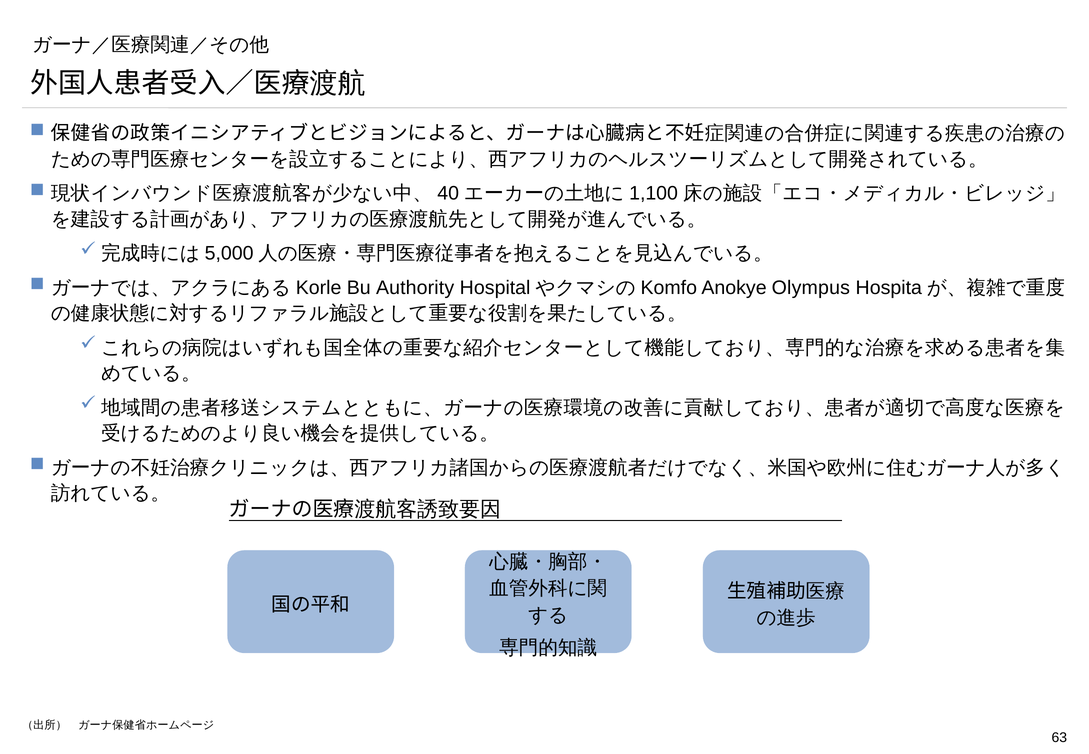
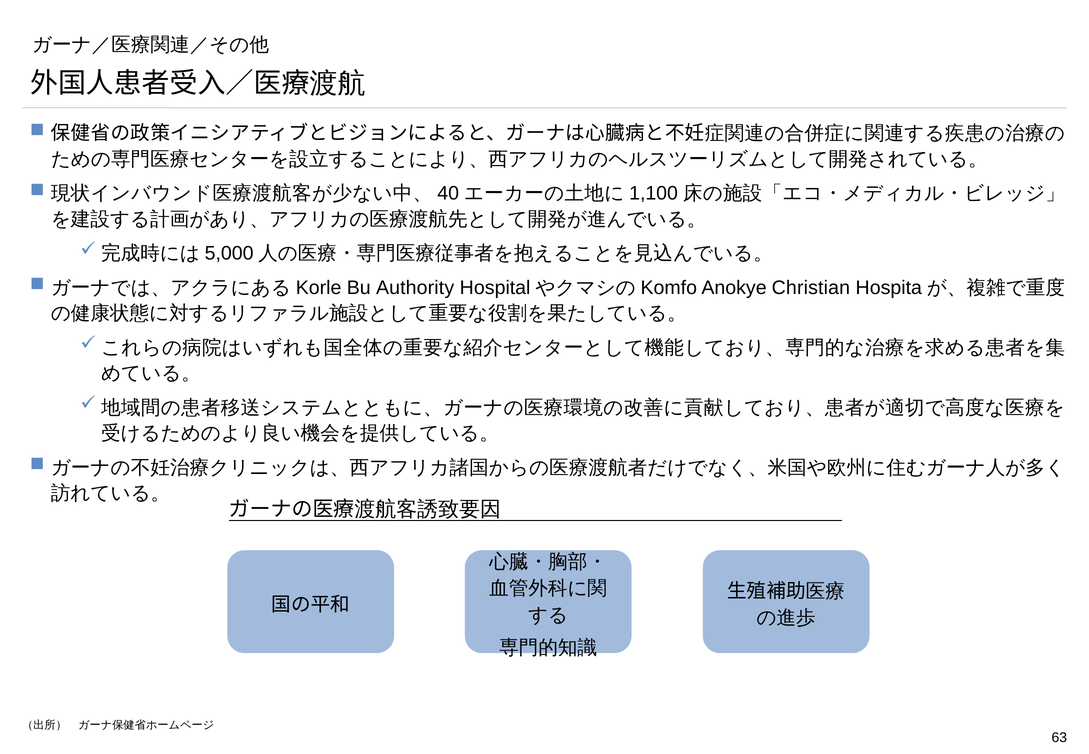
Olympus: Olympus -> Christian
